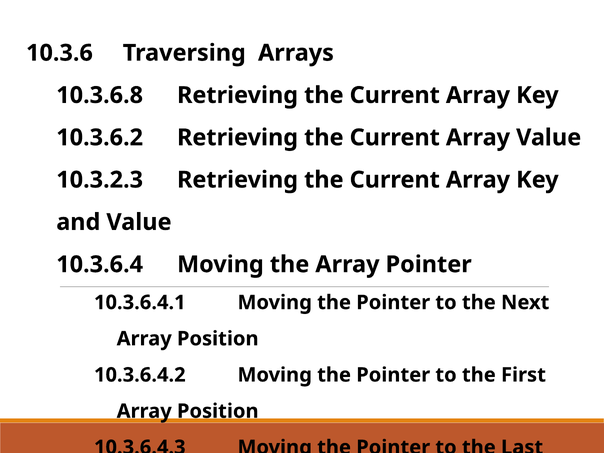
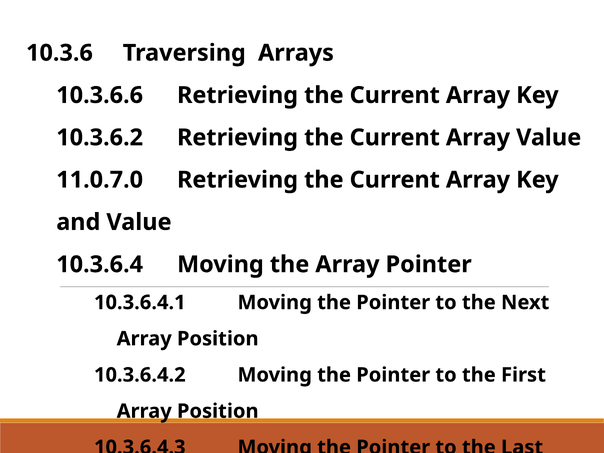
10.3.6.8: 10.3.6.8 -> 10.3.6.6
10.3.2.3: 10.3.2.3 -> 11.0.7.0
